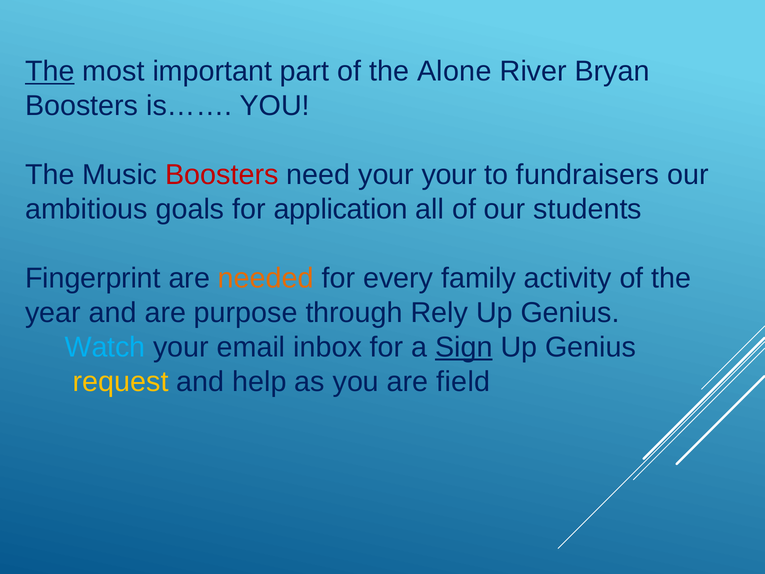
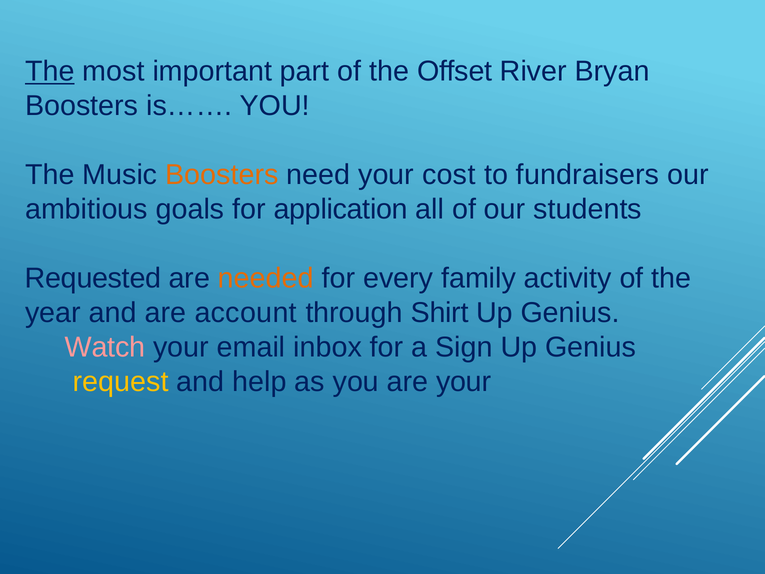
Alone: Alone -> Offset
Boosters at (222, 175) colour: red -> orange
your your: your -> cost
Fingerprint: Fingerprint -> Requested
purpose: purpose -> account
Rely: Rely -> Shirt
Watch colour: light blue -> pink
Sign underline: present -> none
are field: field -> your
